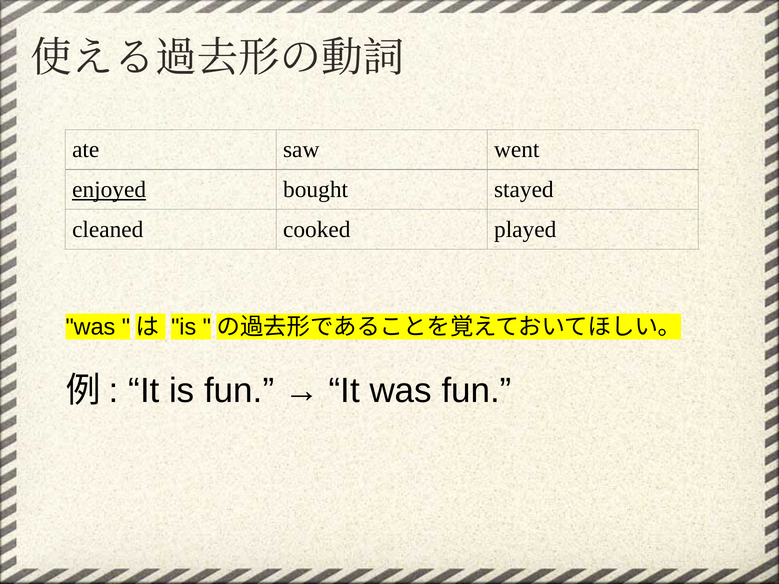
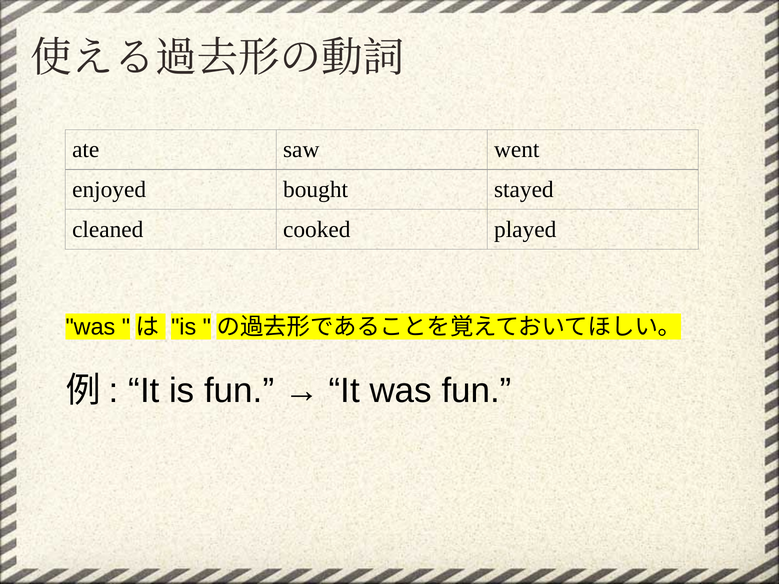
enjoyed underline: present -> none
